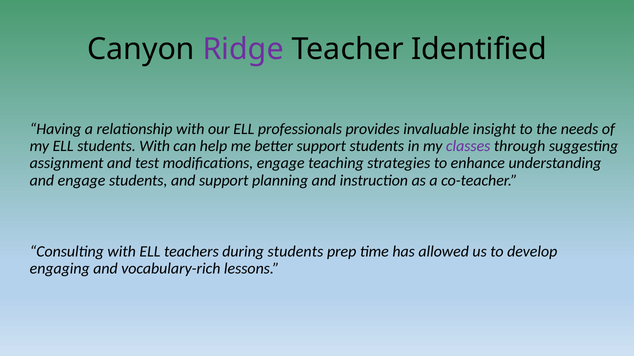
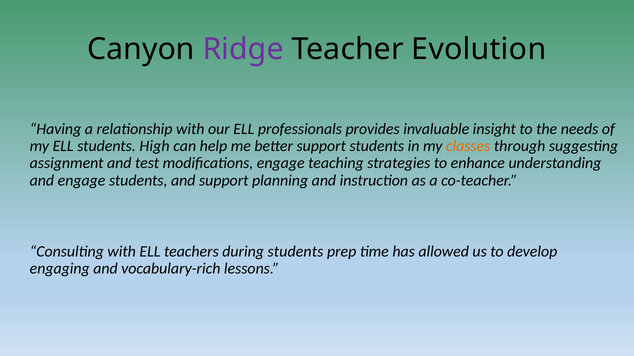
Identified: Identified -> Evolution
students With: With -> High
classes colour: purple -> orange
